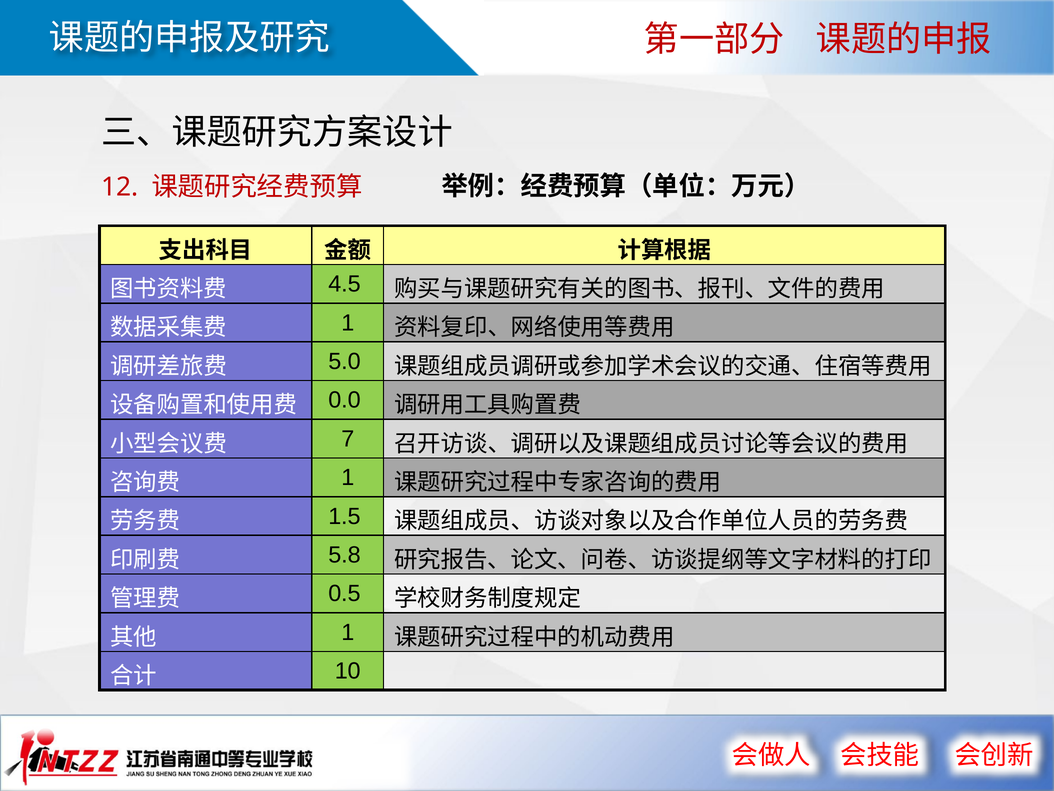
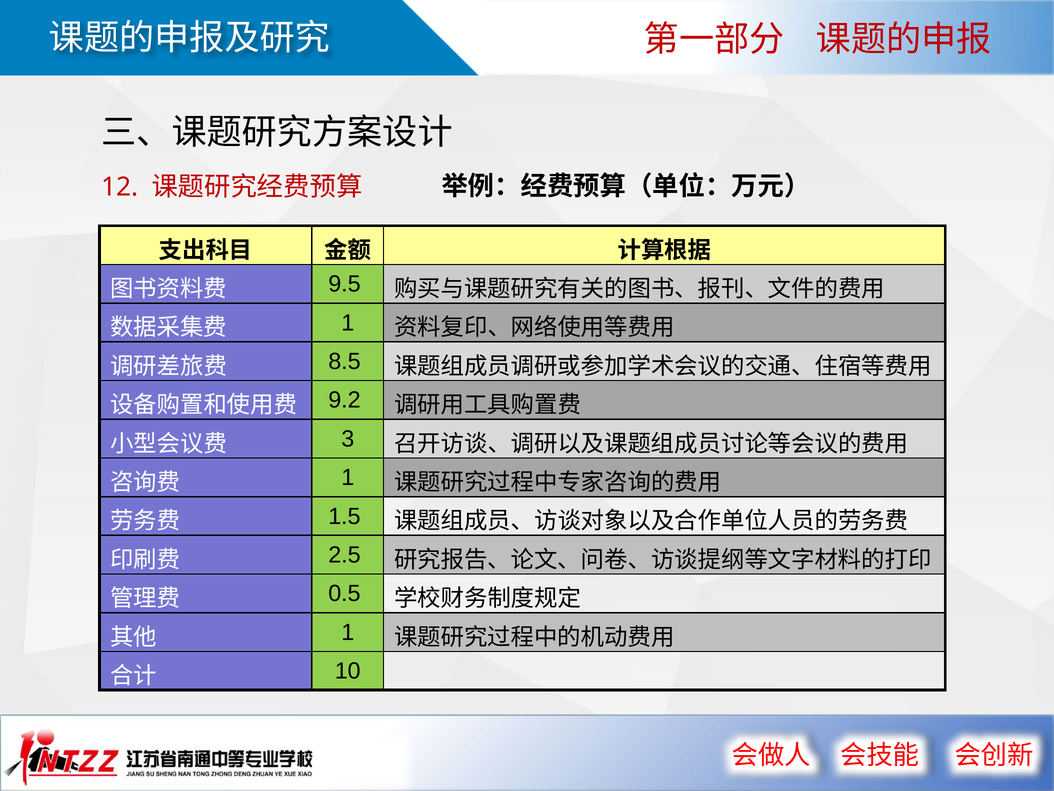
4.5: 4.5 -> 9.5
5.0: 5.0 -> 8.5
0.0: 0.0 -> 9.2
7: 7 -> 3
5.8: 5.8 -> 2.5
